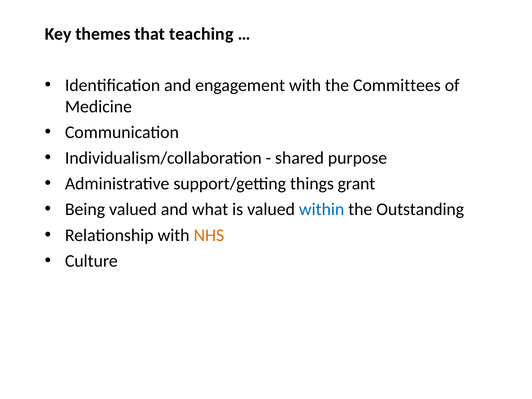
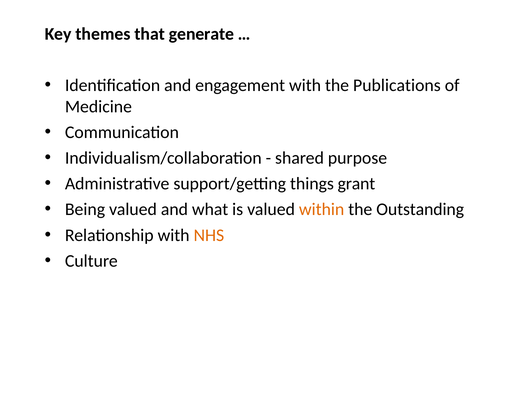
teaching: teaching -> generate
Committees: Committees -> Publications
within colour: blue -> orange
